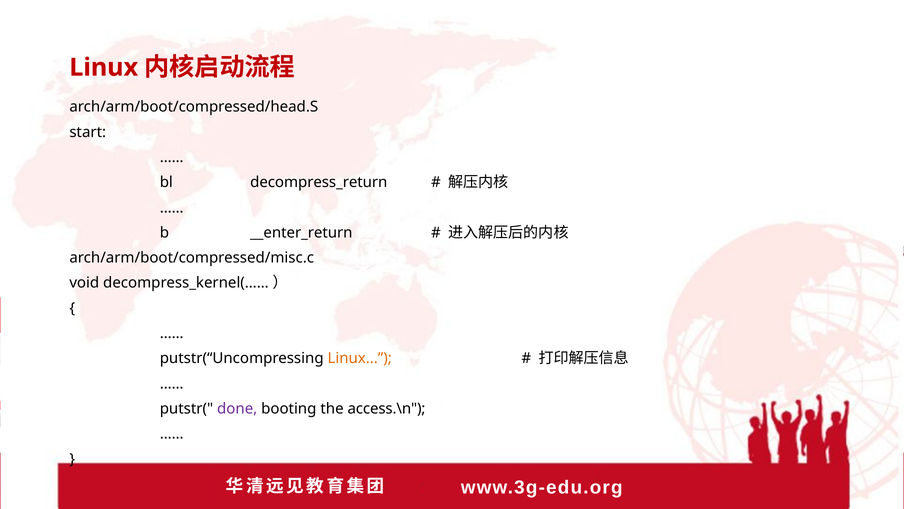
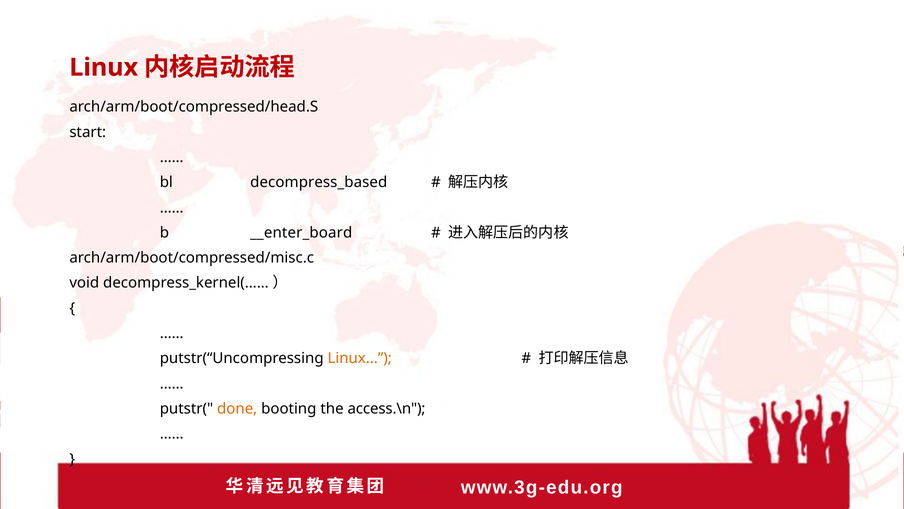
decompress_return: decompress_return -> decompress_based
__enter_return: __enter_return -> __enter_board
done colour: purple -> orange
